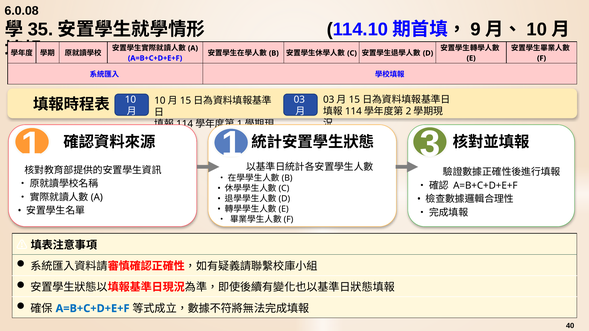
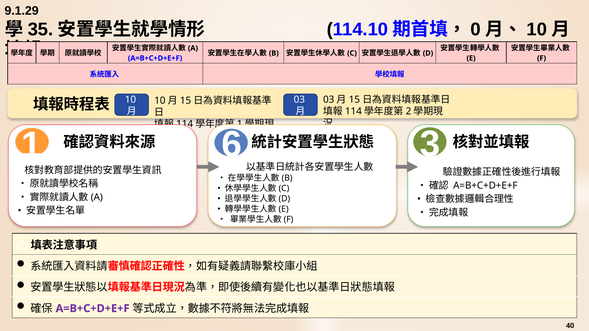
6.0.08: 6.0.08 -> 9.1.29
9: 9 -> 0
1 1: 1 -> 6
A=B+C+D+E+F at (93, 309) colour: blue -> purple
